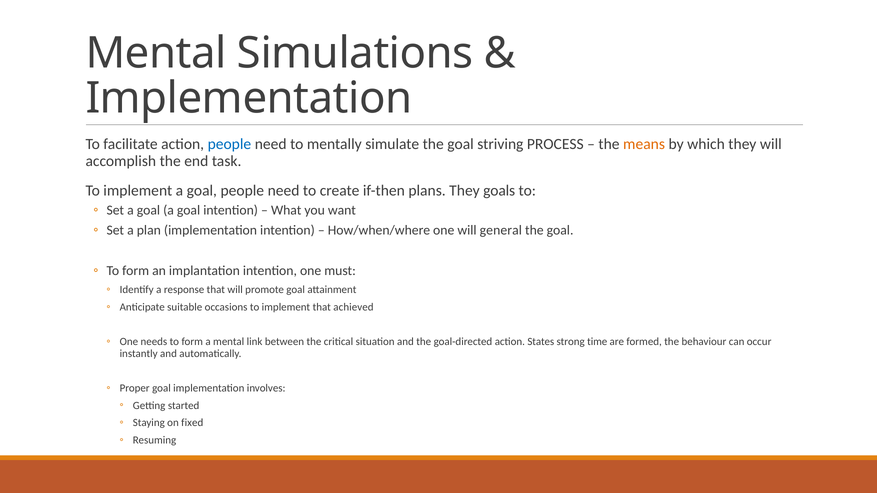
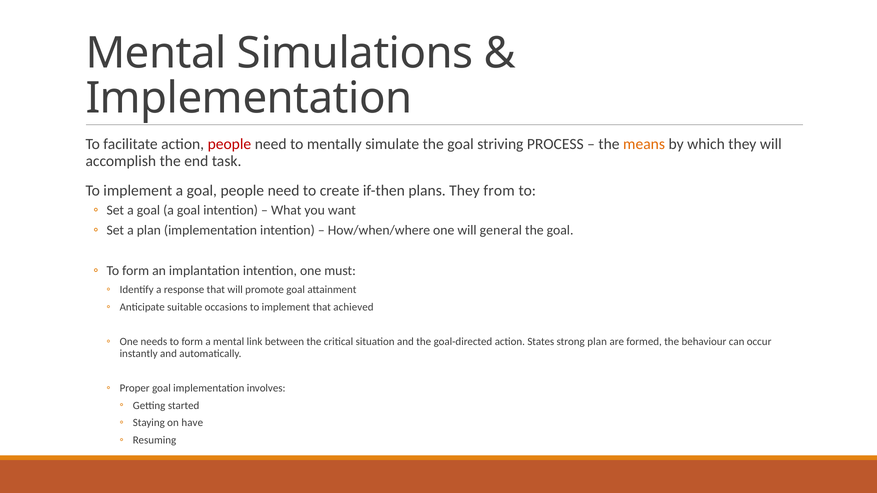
people at (229, 144) colour: blue -> red
goals: goals -> from
strong time: time -> plan
fixed: fixed -> have
